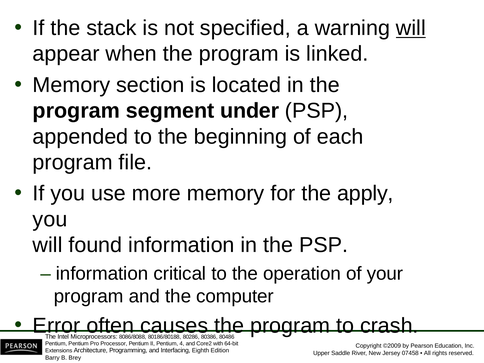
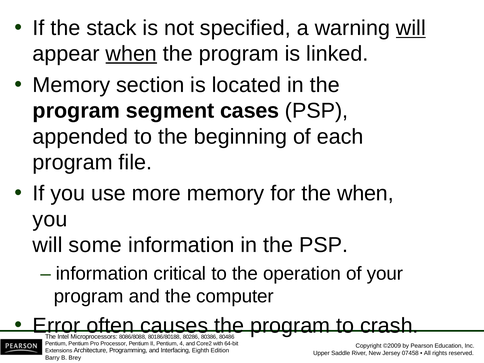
when at (131, 54) underline: none -> present
under: under -> cases
the apply: apply -> when
found: found -> some
